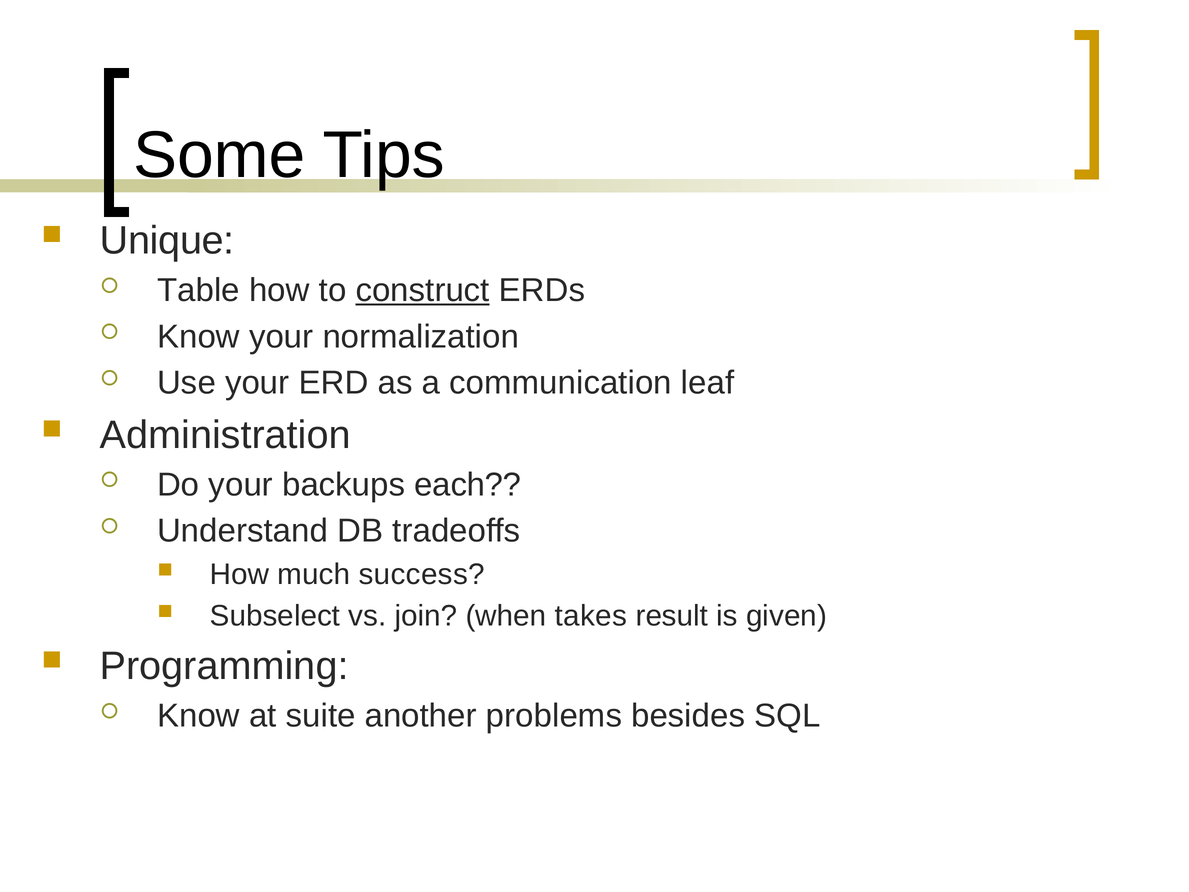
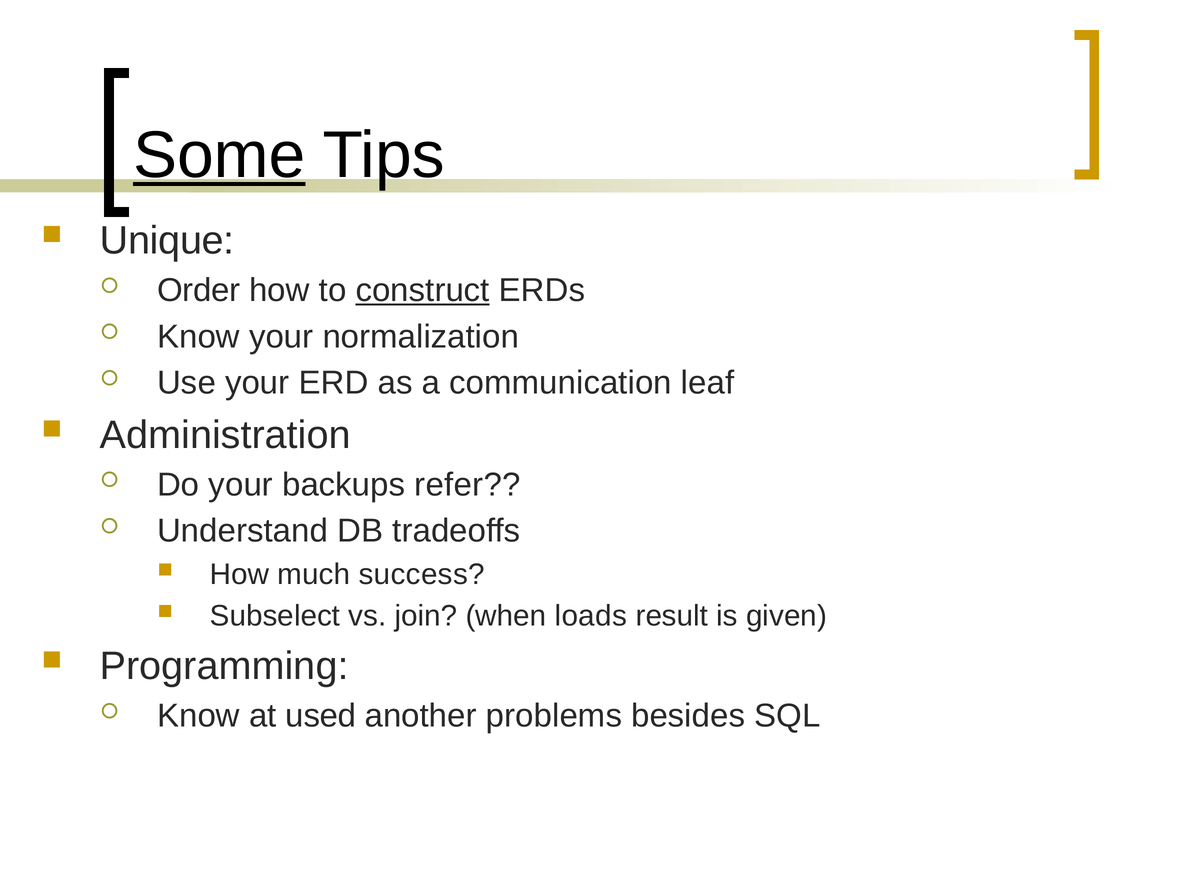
Some underline: none -> present
Table: Table -> Order
each: each -> refer
takes: takes -> loads
suite: suite -> used
